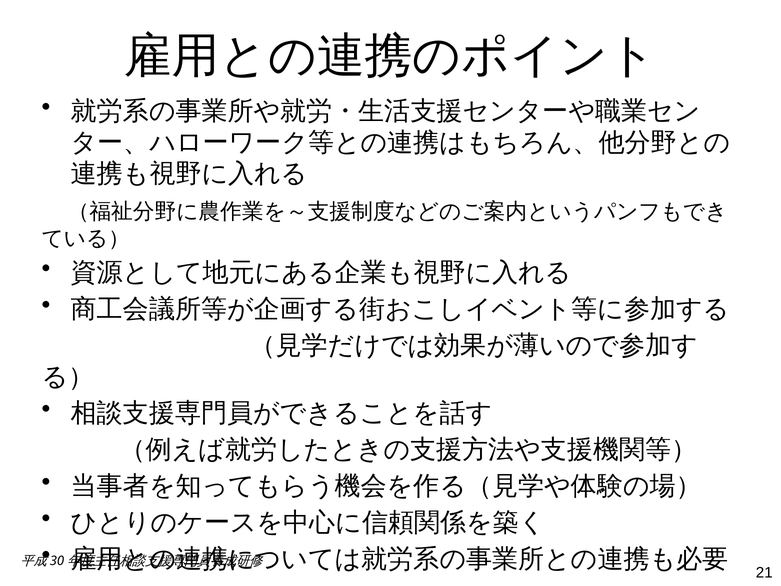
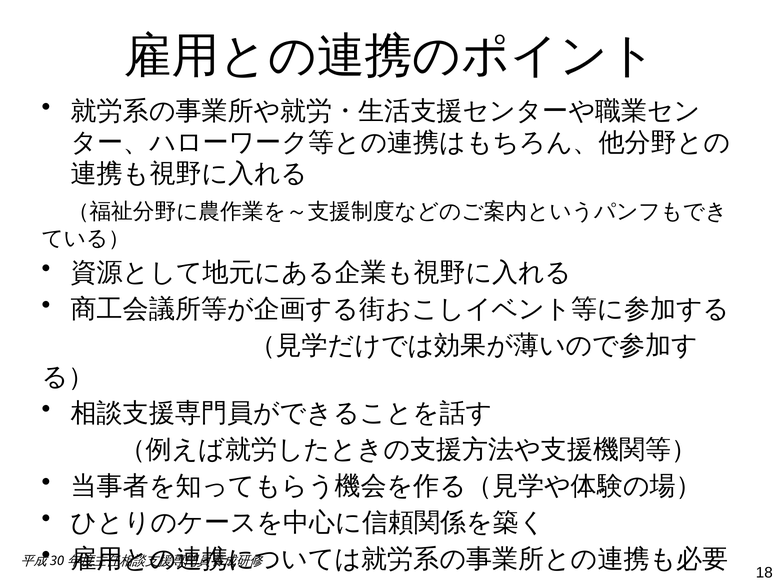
21: 21 -> 18
